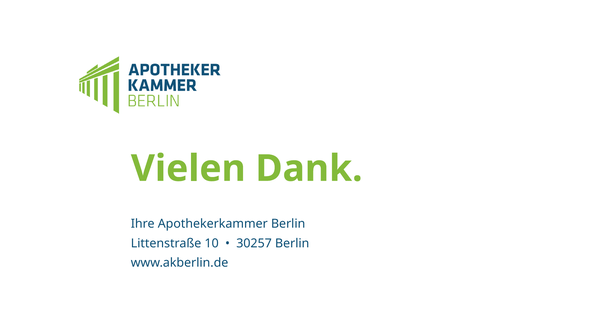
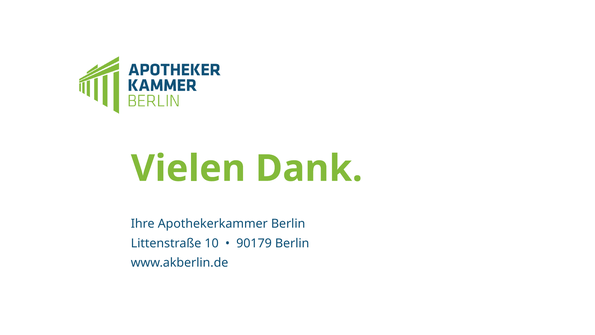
30257: 30257 -> 90179
